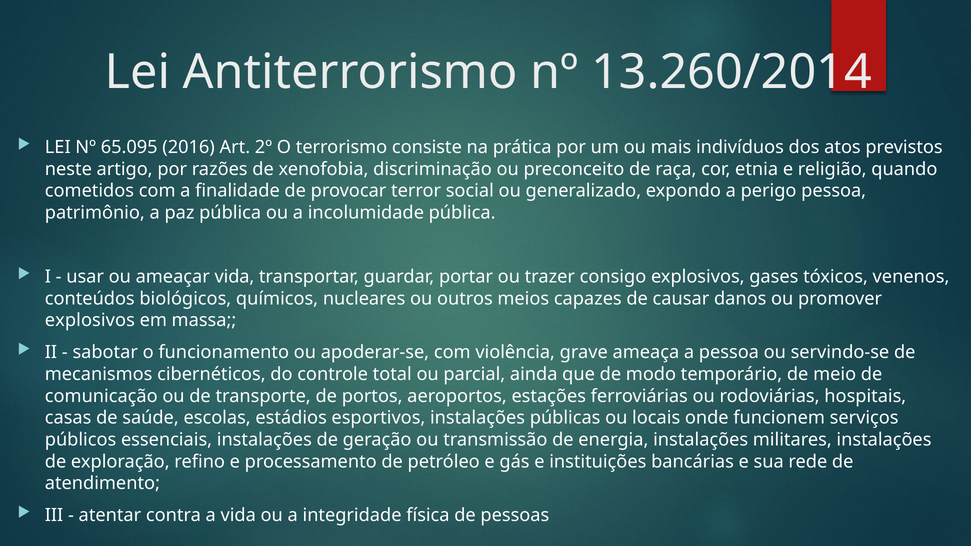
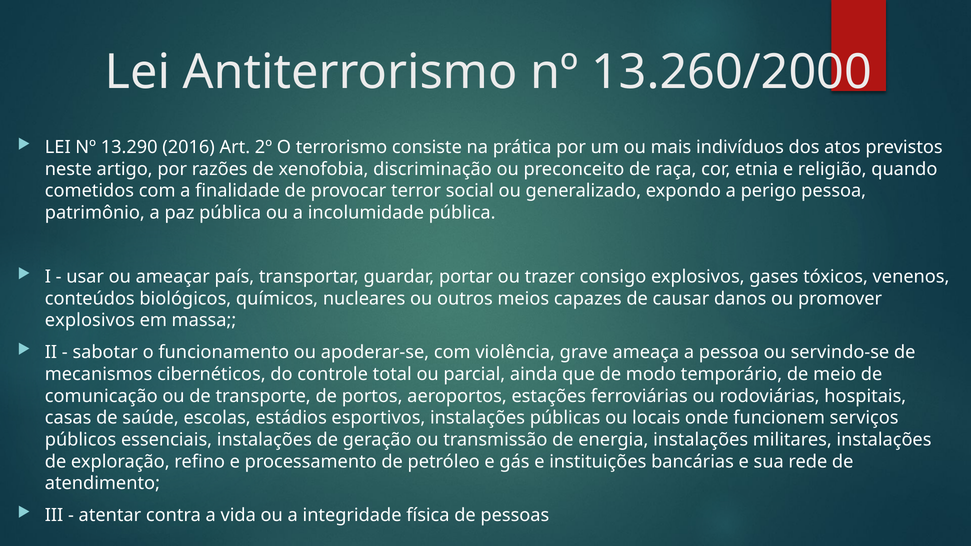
13.260/2014: 13.260/2014 -> 13.260/2000
65.095: 65.095 -> 13.290
ameaçar vida: vida -> país
